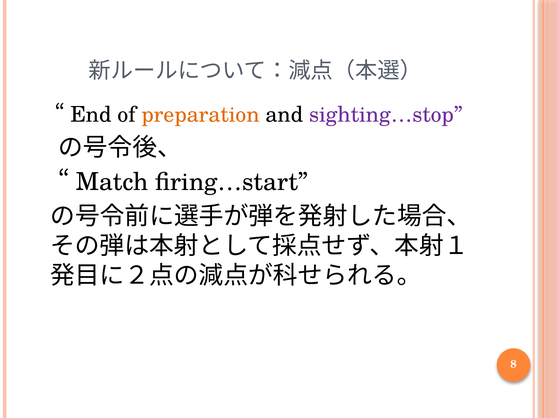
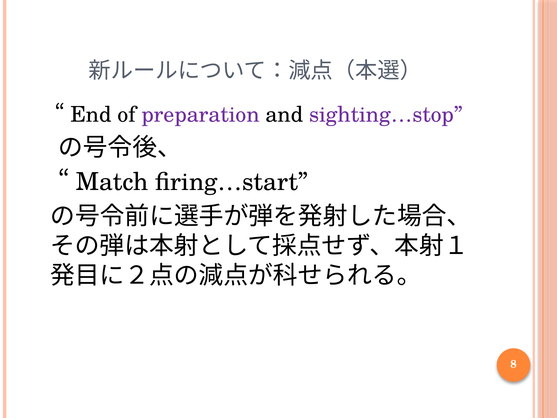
preparation colour: orange -> purple
